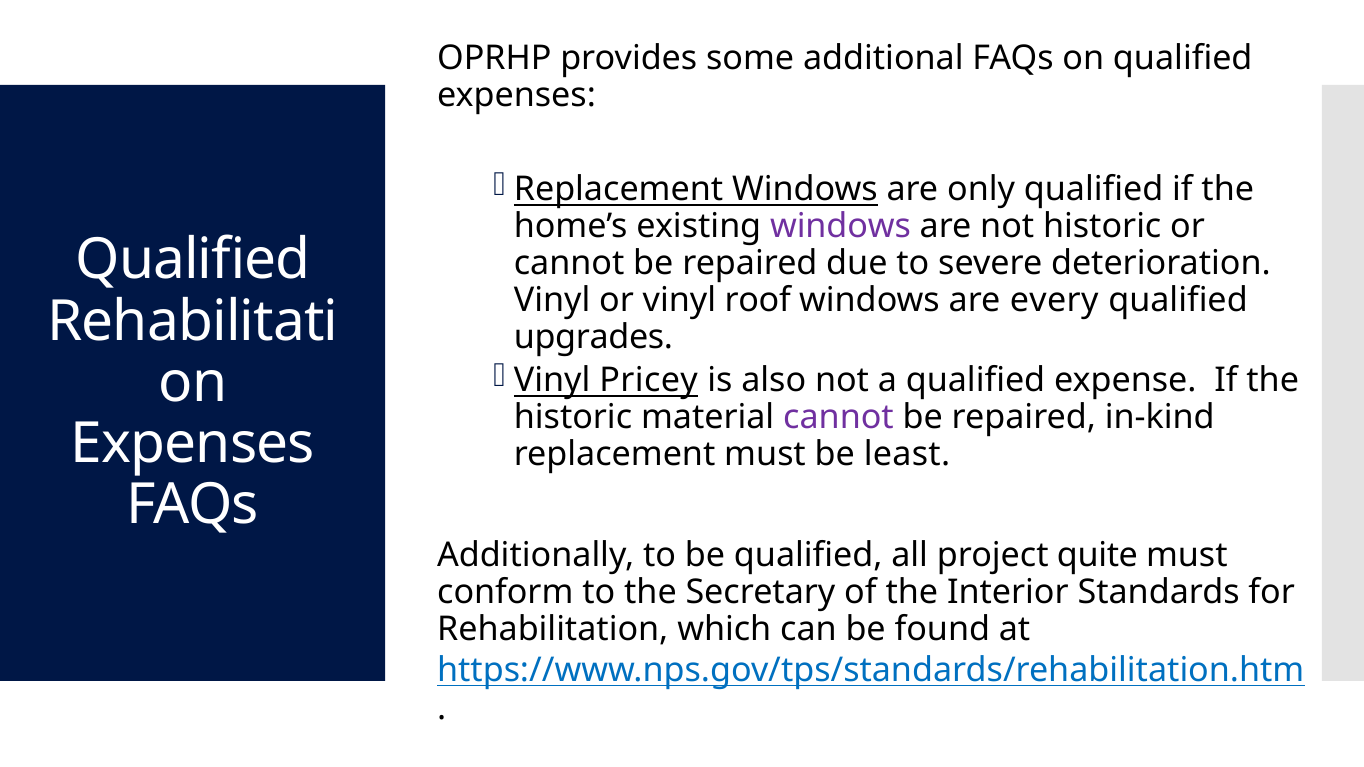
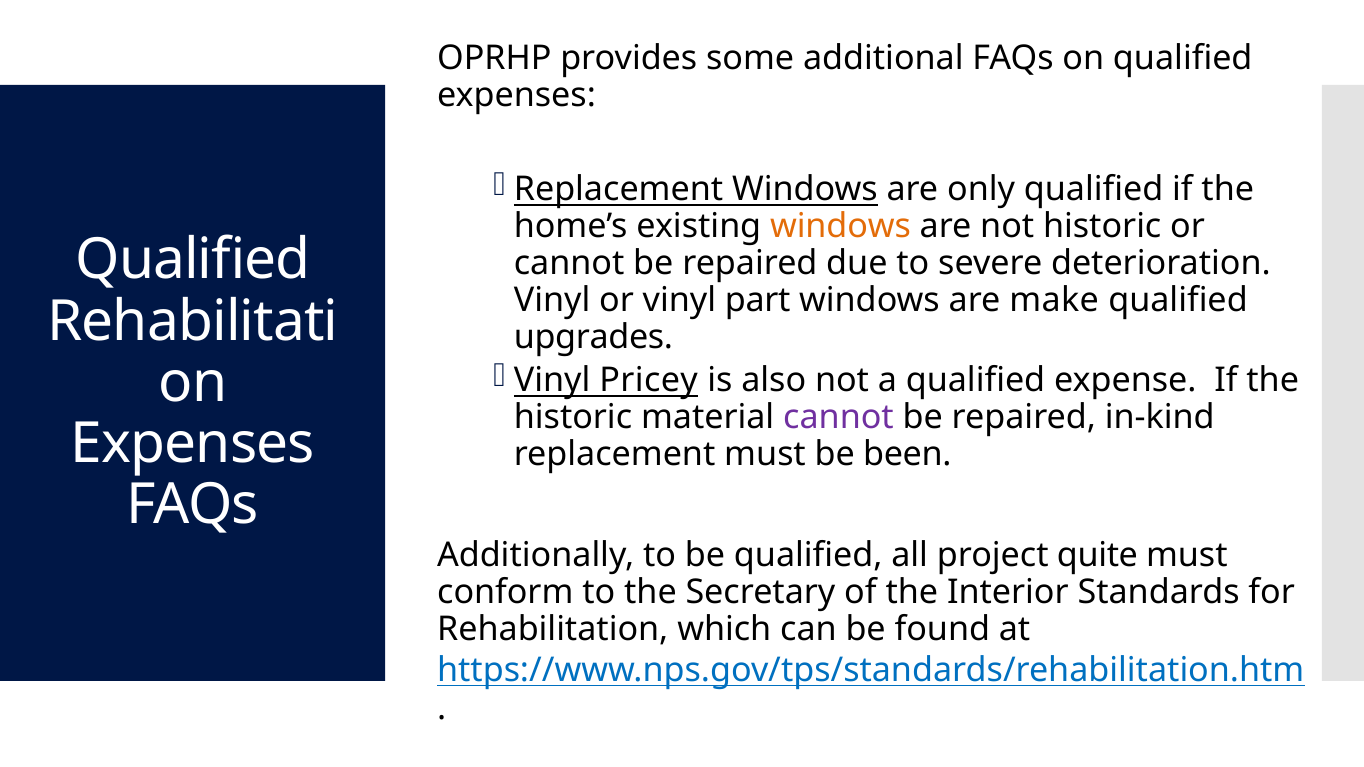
windows at (841, 227) colour: purple -> orange
roof: roof -> part
every: every -> make
least: least -> been
